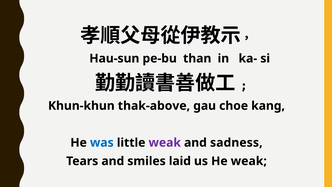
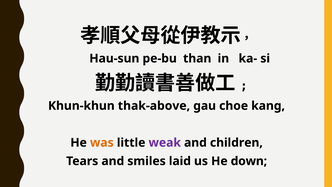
was colour: blue -> orange
sadness: sadness -> children
He weak: weak -> down
